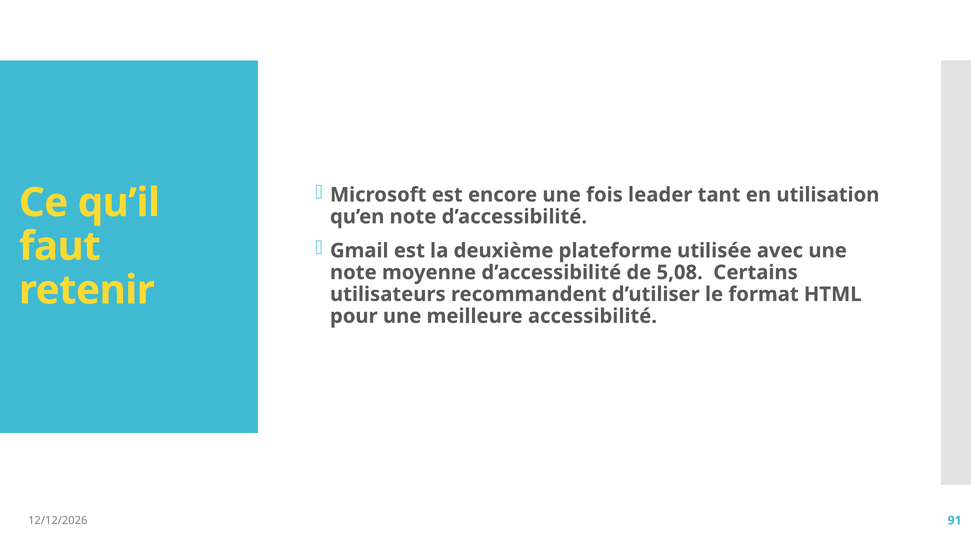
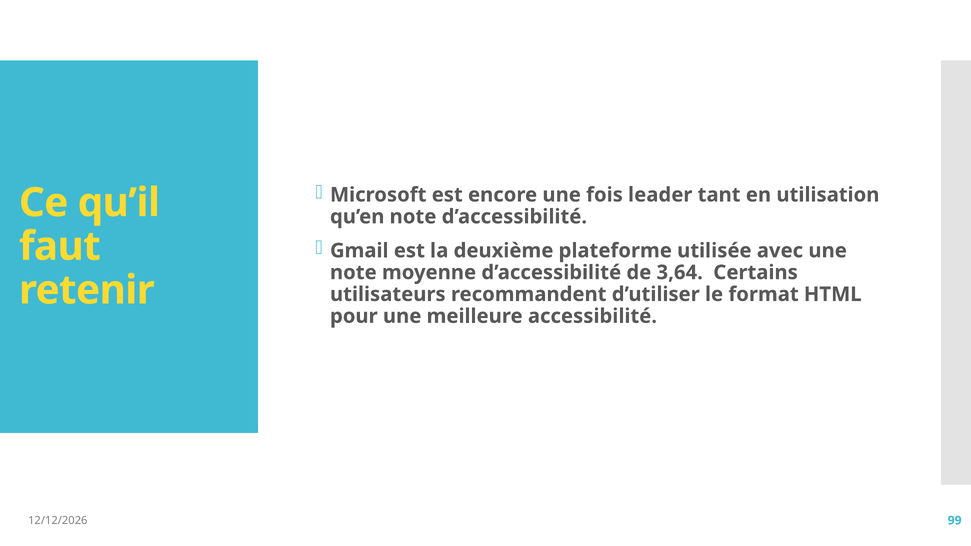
5,08: 5,08 -> 3,64
91: 91 -> 99
